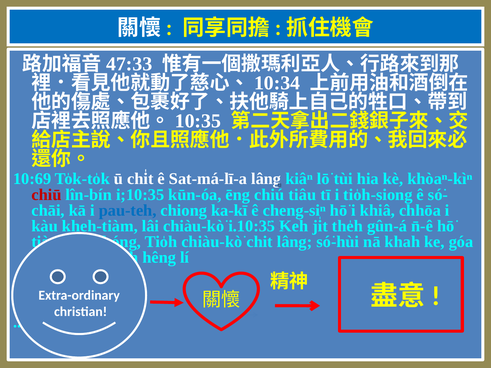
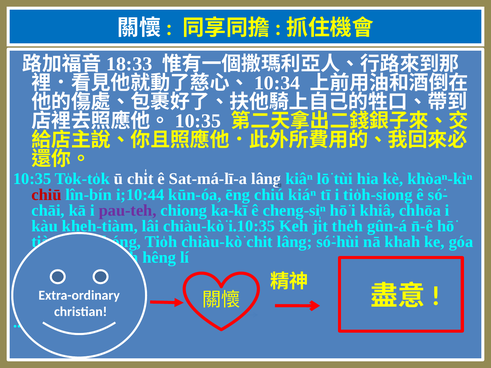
47:33: 47:33 -> 18:33
10:69 at (32, 179): 10:69 -> 10:35
i;10:35: i;10:35 -> i;10:44
tiâu: tiâu -> kiáⁿ
pau-teh colour: blue -> purple
